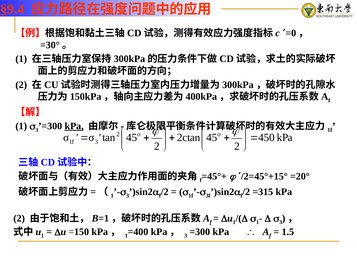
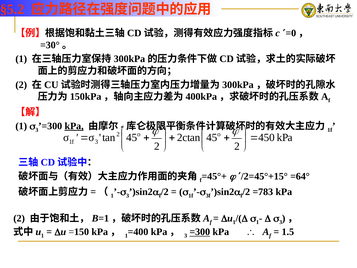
§9.4: §9.4 -> §5.2
=20°: =20° -> =64°
=315: =315 -> =783
=300 underline: none -> present
